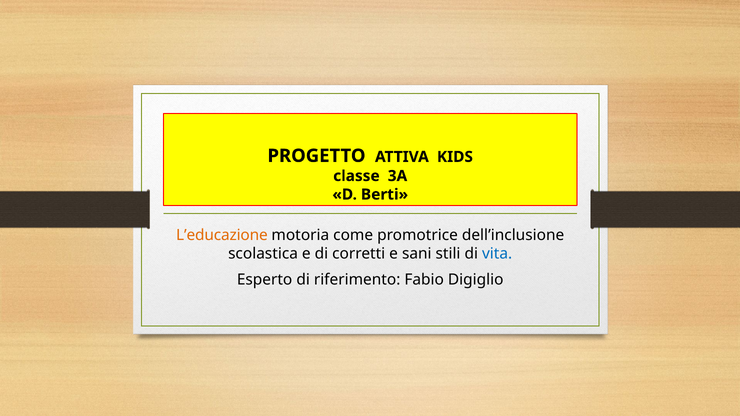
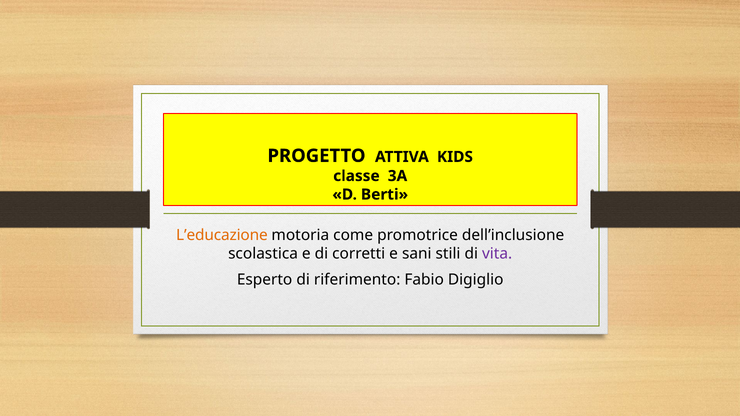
vita colour: blue -> purple
